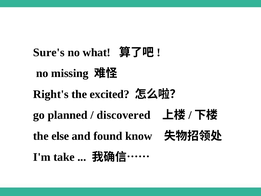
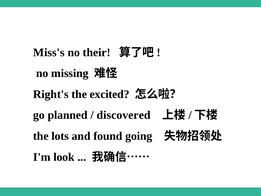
Sure's: Sure's -> Miss's
what: what -> their
else: else -> lots
know: know -> going
take: take -> look
